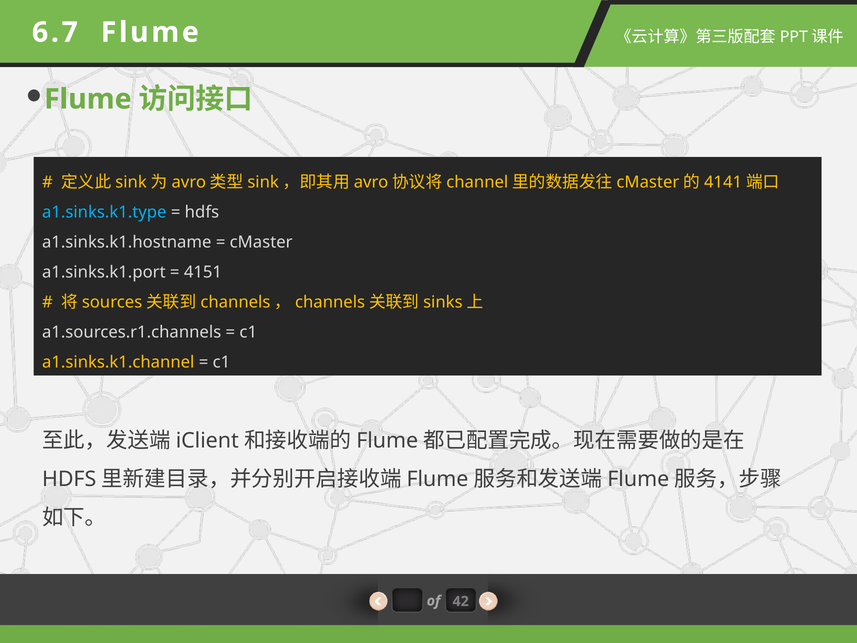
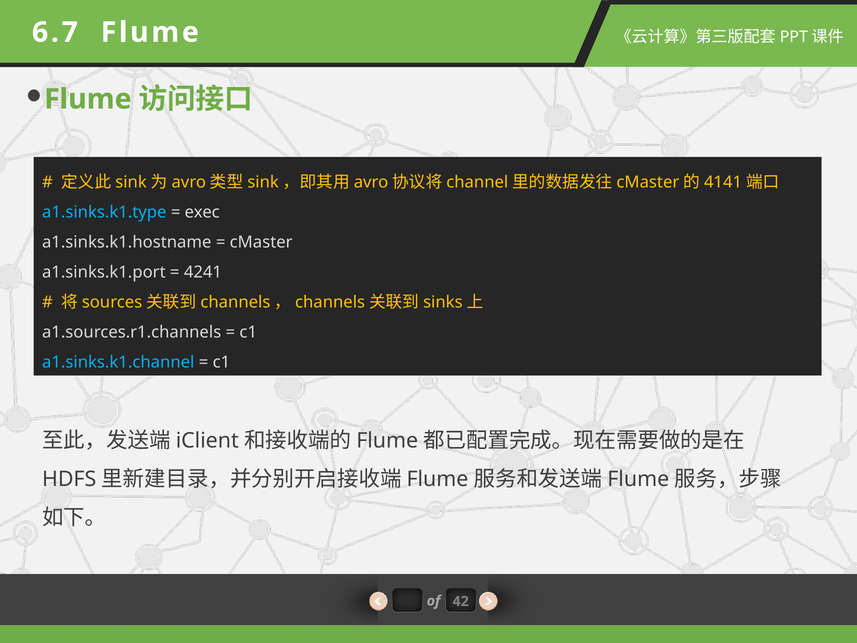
hdfs: hdfs -> exec
4151: 4151 -> 4241
a1.sinks.k1.channel colour: yellow -> light blue
